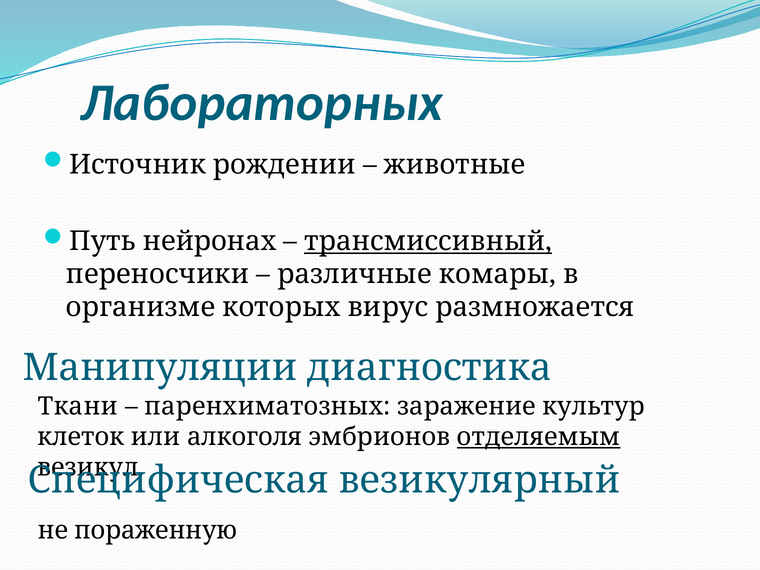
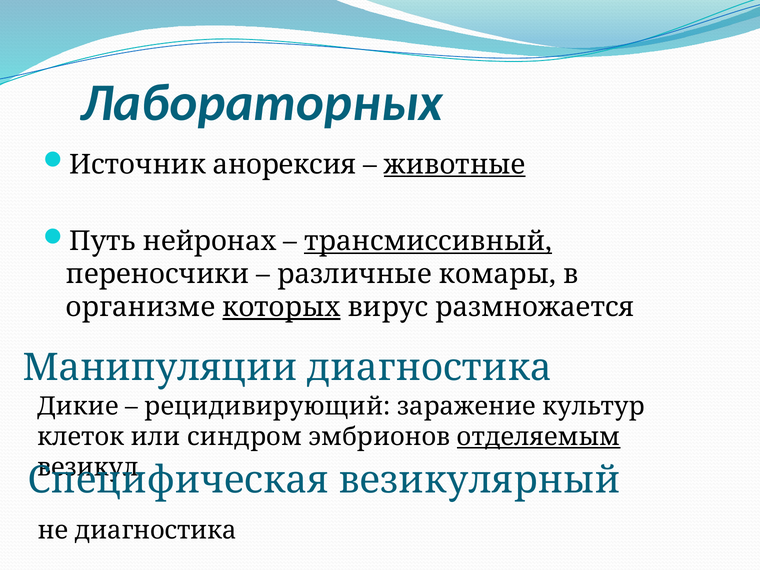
рождении: рождении -> анорексия
животные underline: none -> present
которых underline: none -> present
Ткани: Ткани -> Дикие
паренхиматозных: паренхиматозных -> рецидивирующий
алкоголя: алкоголя -> синдром
не пораженную: пораженную -> диагностика
